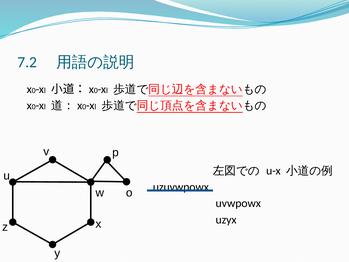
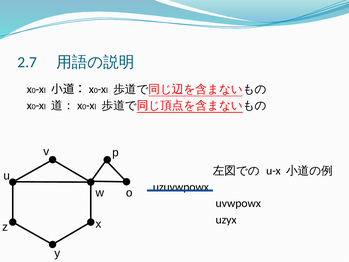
7.2: 7.2 -> 2.7
